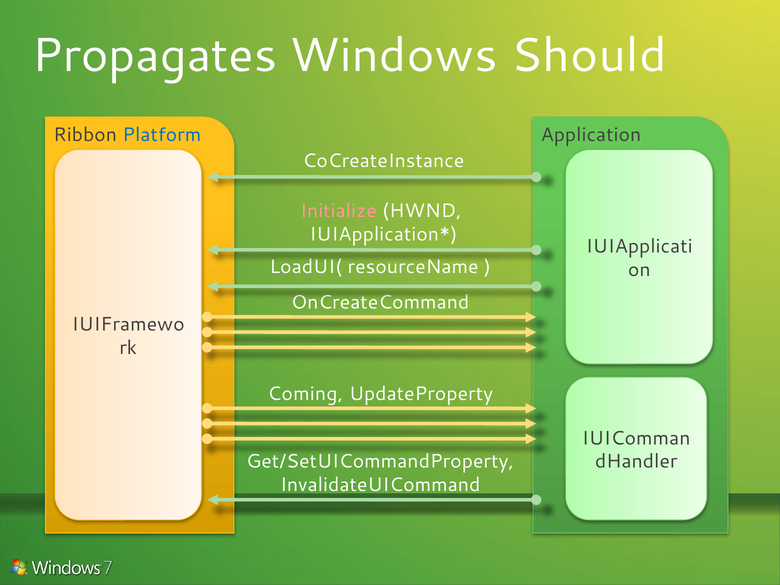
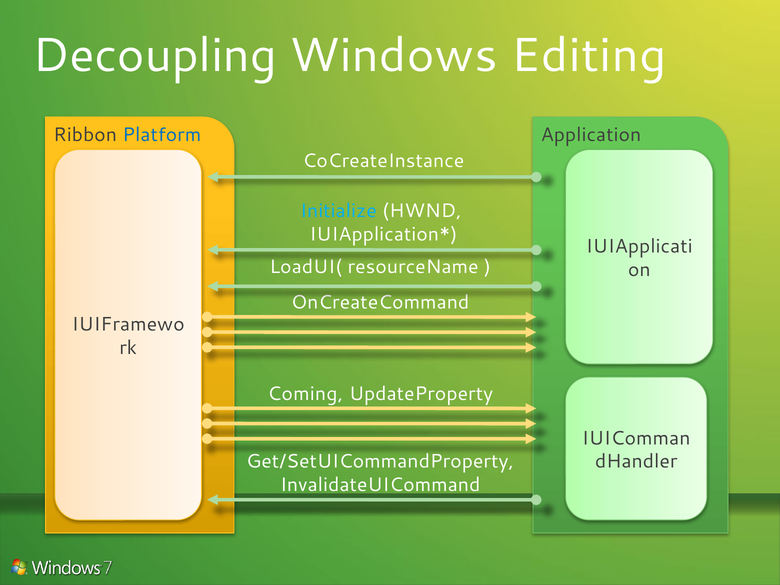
Propagates: Propagates -> Decoupling
Should: Should -> Editing
Initialize colour: pink -> light blue
